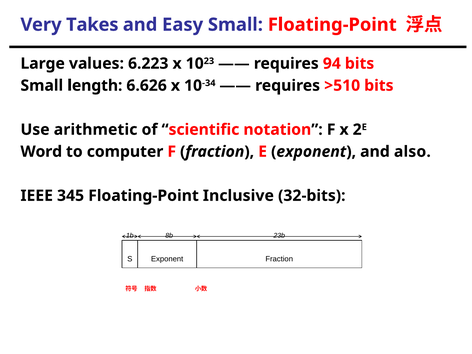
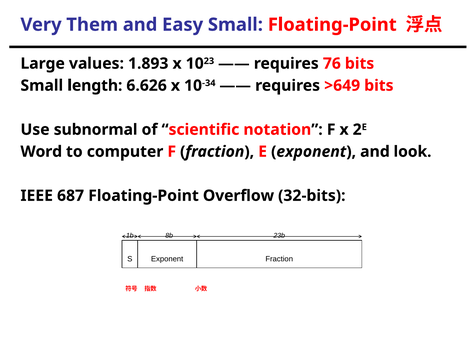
Takes: Takes -> Them
6.223: 6.223 -> 1.893
94: 94 -> 76
>510: >510 -> >649
arithmetic: arithmetic -> subnormal
also: also -> look
345: 345 -> 687
Inclusive: Inclusive -> Overflow
